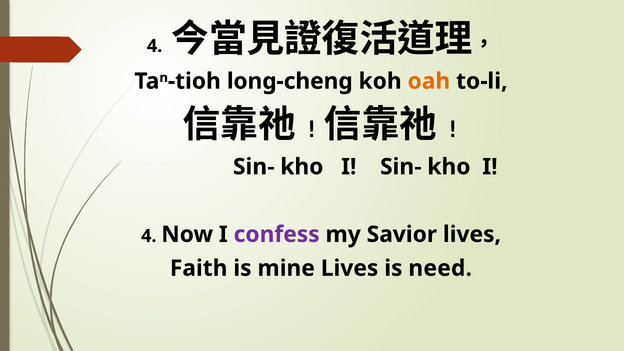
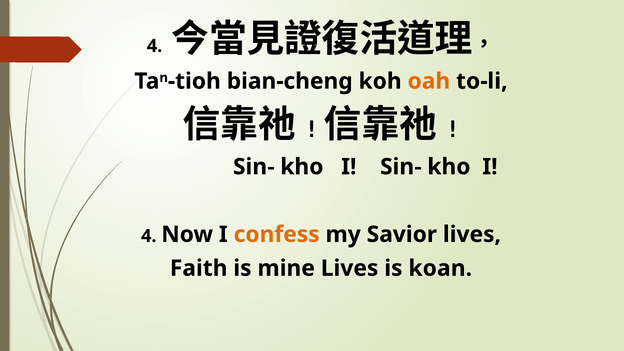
long-cheng: long-cheng -> bian-cheng
confess colour: purple -> orange
need: need -> koan
